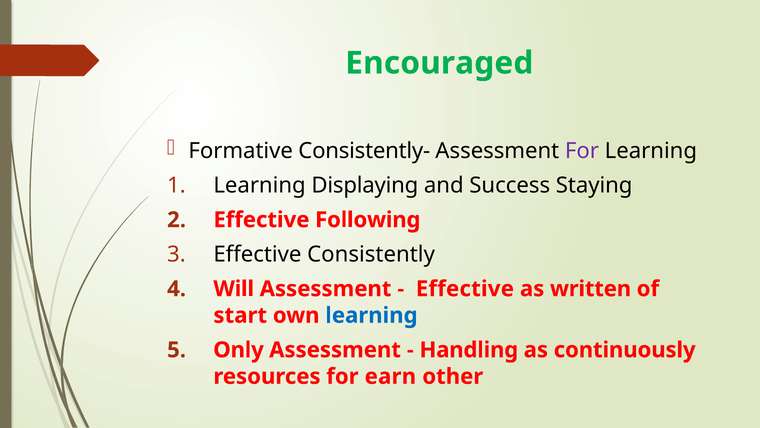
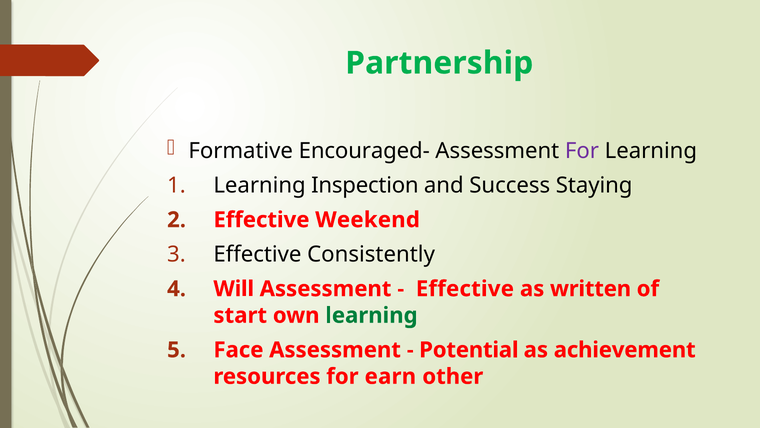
Encouraged: Encouraged -> Partnership
Consistently-: Consistently- -> Encouraged-
Displaying: Displaying -> Inspection
Following: Following -> Weekend
learning at (371, 315) colour: blue -> green
Only: Only -> Face
Handling: Handling -> Potential
continuously: continuously -> achievement
